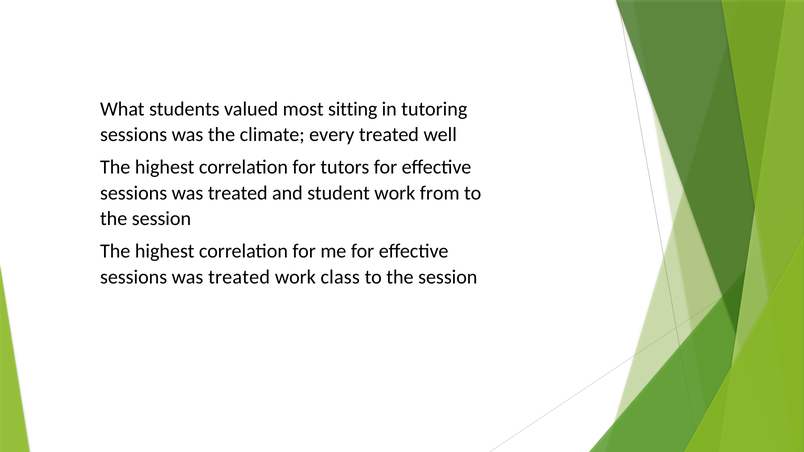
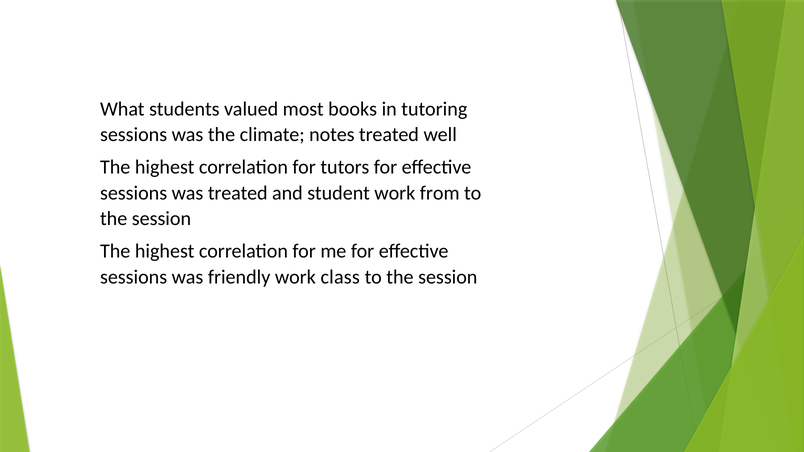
sitting: sitting -> books
every: every -> notes
treated at (239, 277): treated -> friendly
